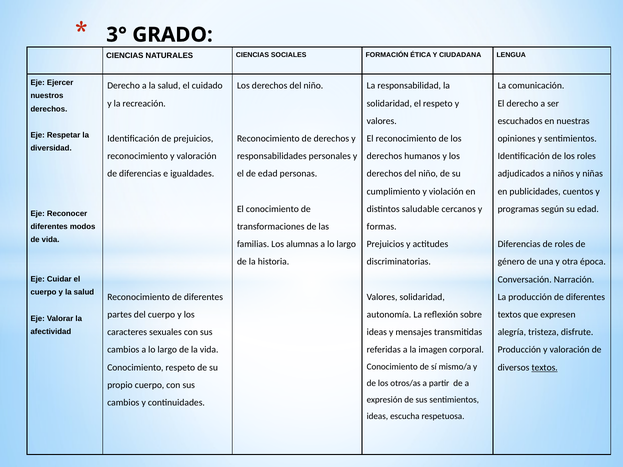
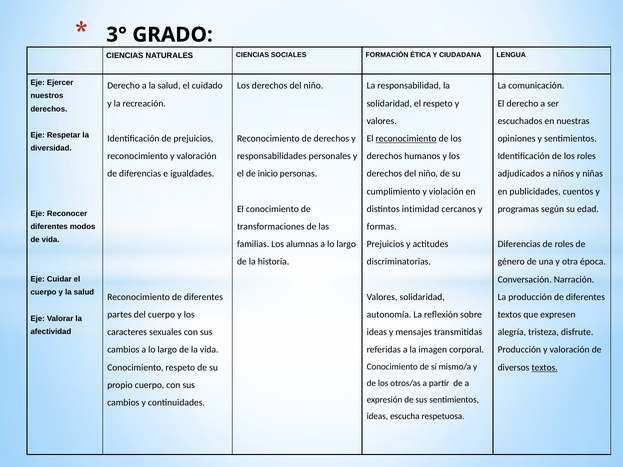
reconocimiento at (406, 139) underline: none -> present
de edad: edad -> inicio
saludable: saludable -> intimidad
